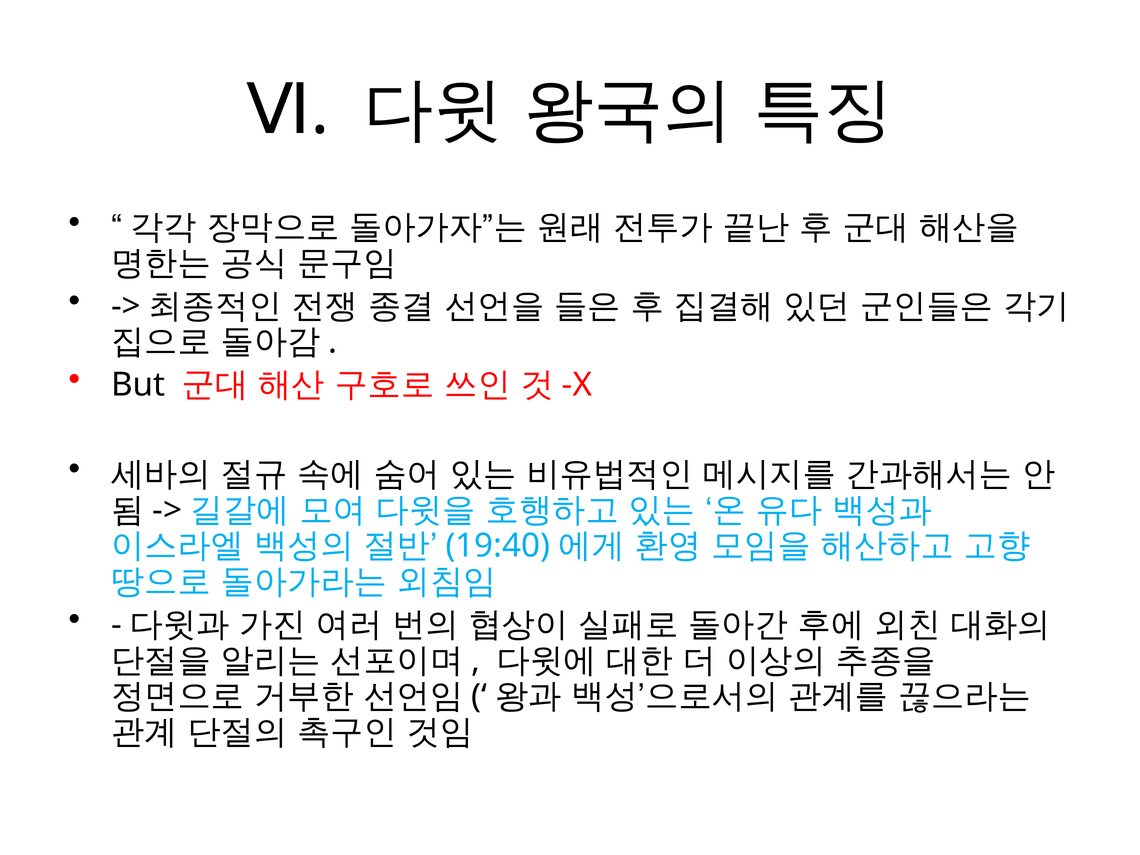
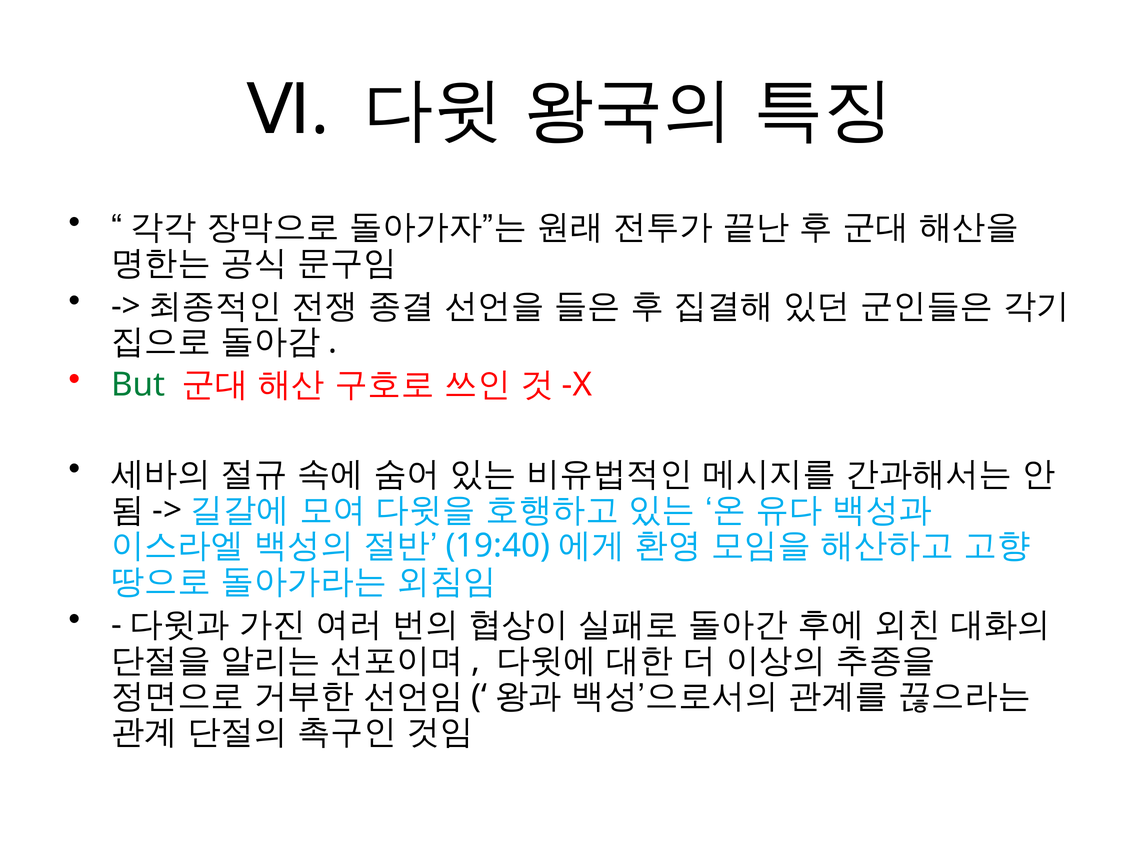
But colour: black -> green
